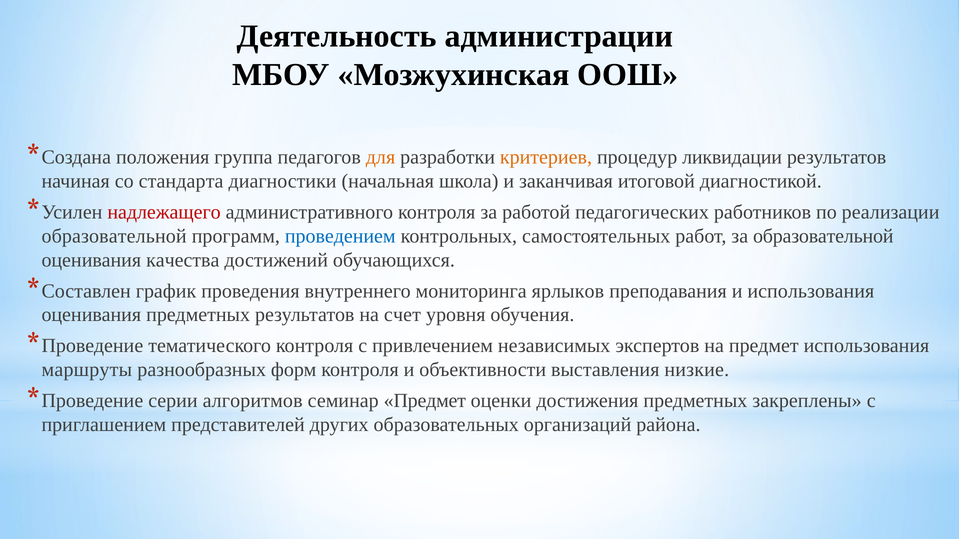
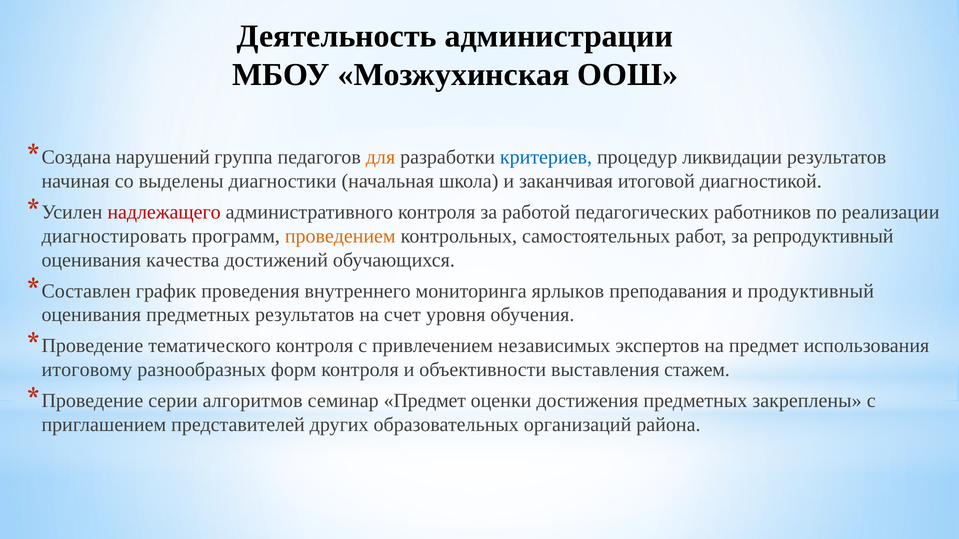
положения: положения -> нарушений
критериев colour: orange -> blue
стандарта: стандарта -> выделены
образовательной at (114, 236): образовательной -> диагностировать
проведением colour: blue -> orange
за образовательной: образовательной -> репродуктивный
и использования: использования -> продуктивный
маршруты: маршруты -> итоговому
низкие: низкие -> стажем
